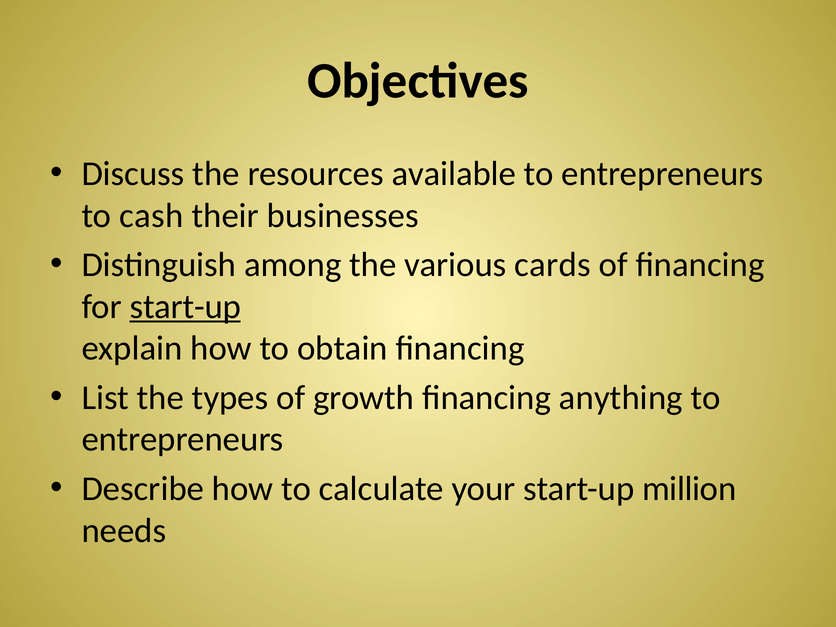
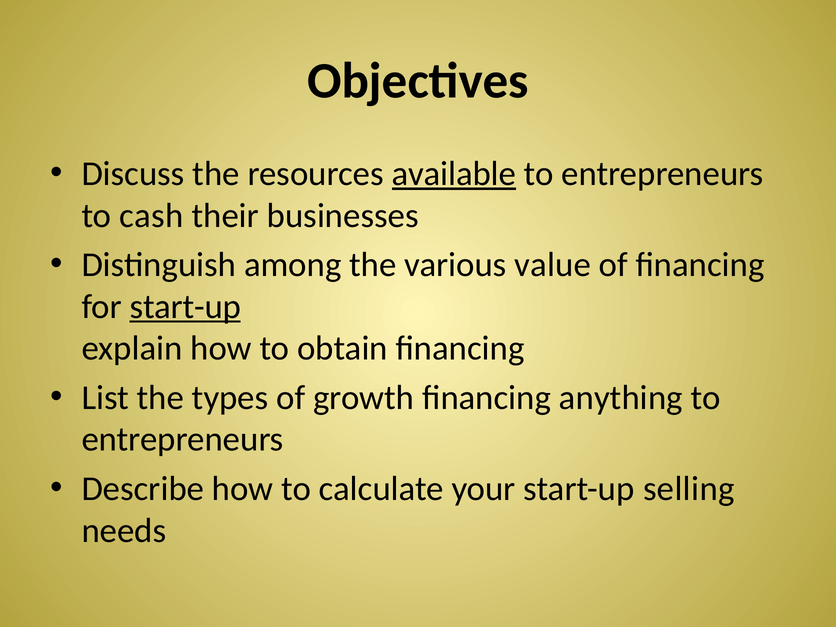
available underline: none -> present
cards: cards -> value
million: million -> selling
